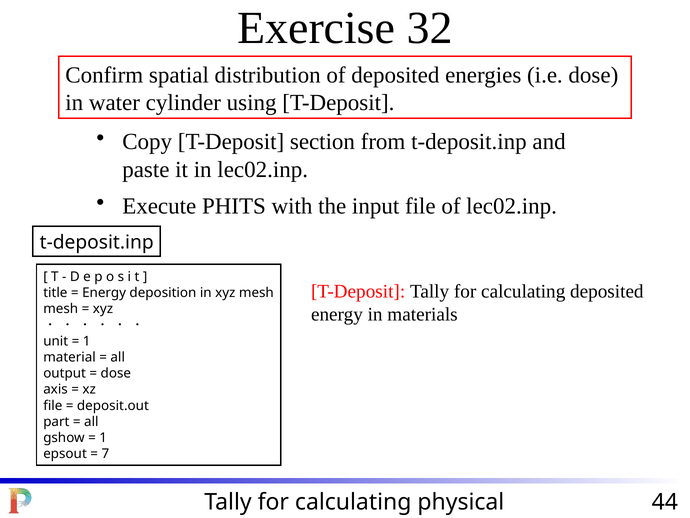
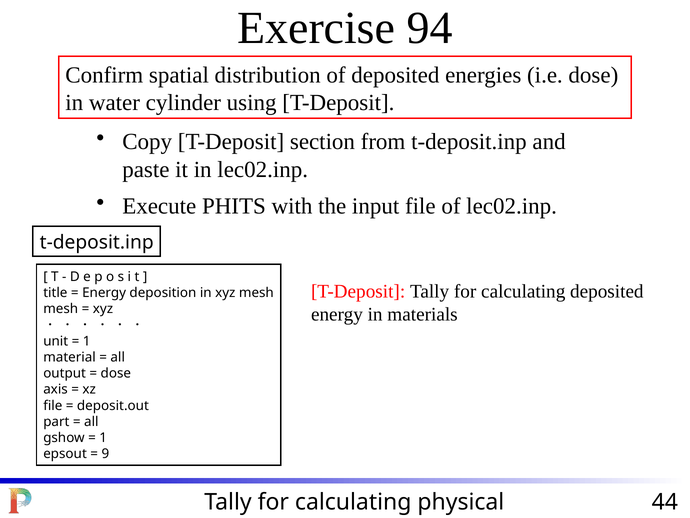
32: 32 -> 94
7: 7 -> 9
